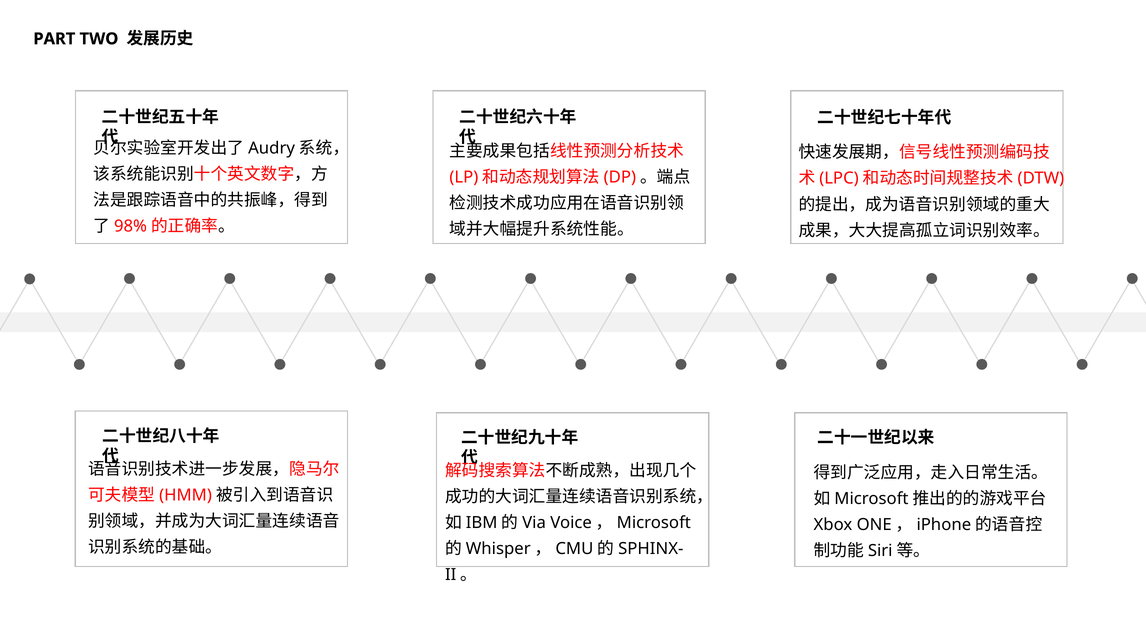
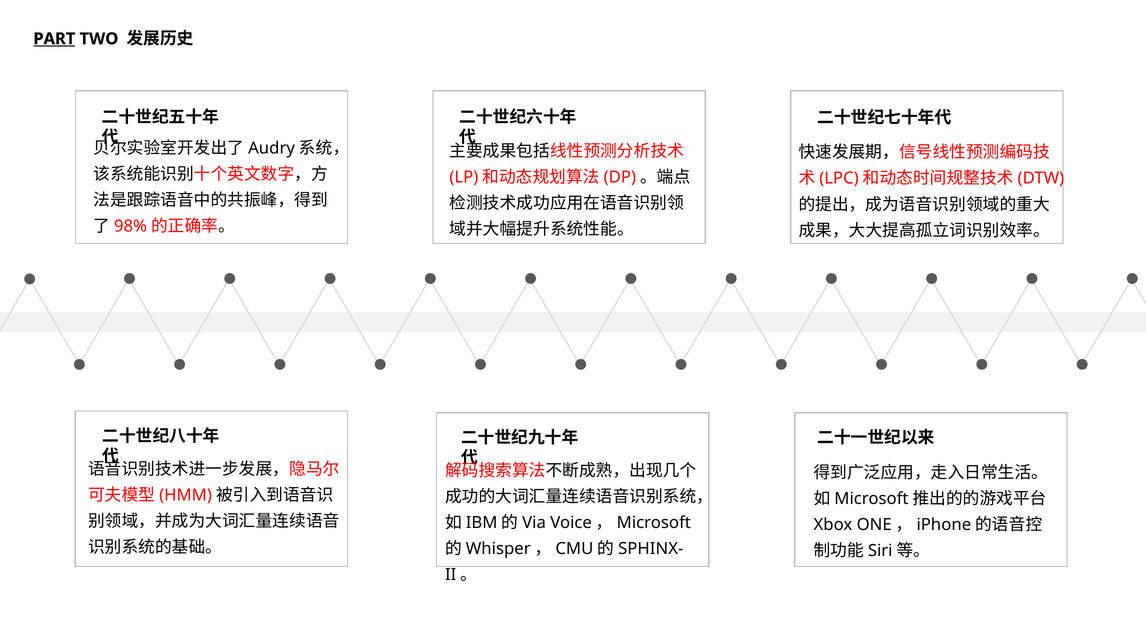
PART underline: none -> present
